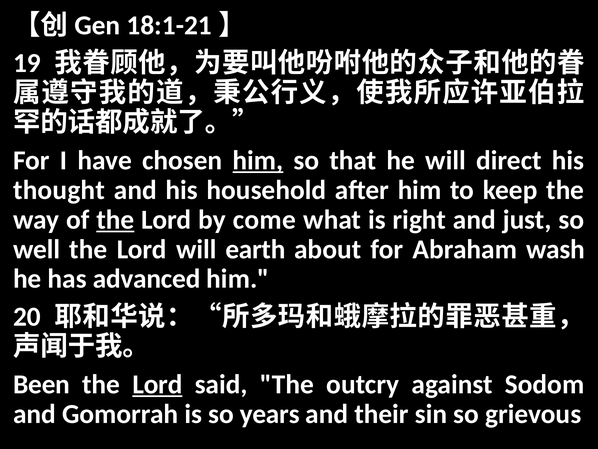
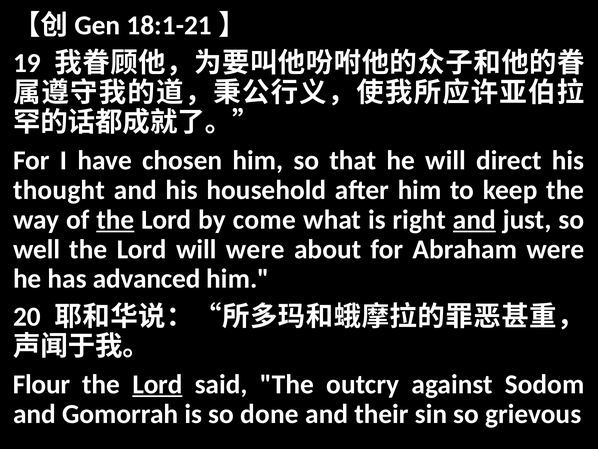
him at (258, 160) underline: present -> none
and at (474, 219) underline: none -> present
will earth: earth -> were
Abraham wash: wash -> were
Been: Been -> Flour
years: years -> done
